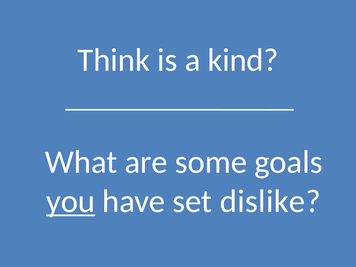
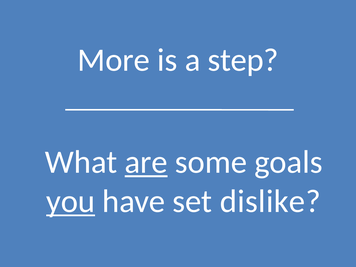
Think: Think -> More
kind: kind -> step
are underline: none -> present
